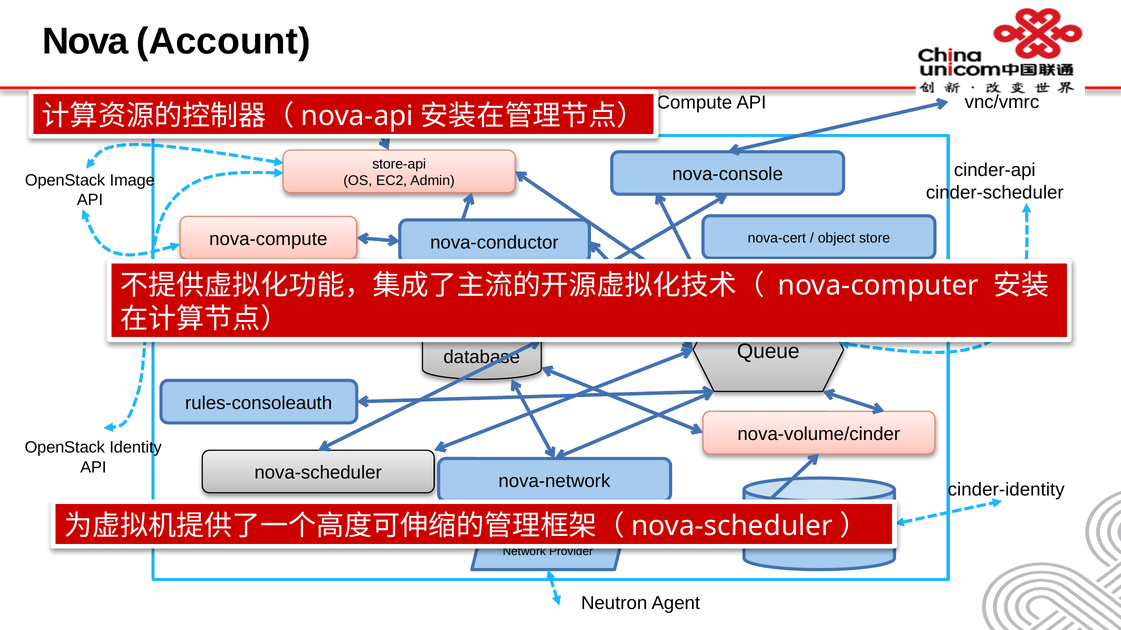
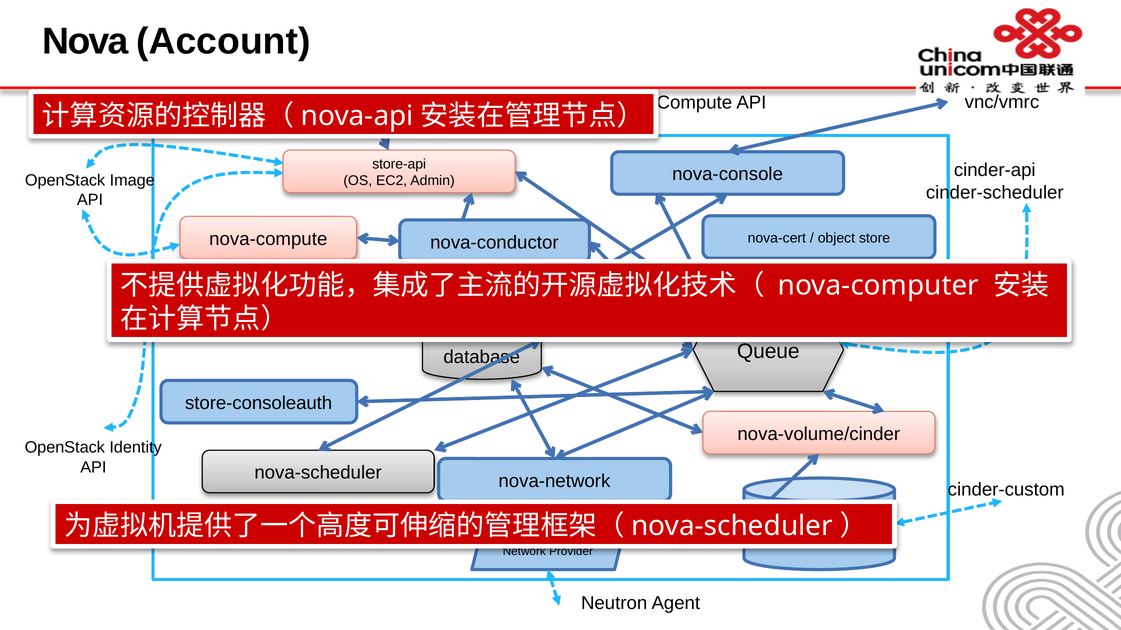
rules-consoleauth: rules-consoleauth -> store-consoleauth
cinder-identity: cinder-identity -> cinder-custom
